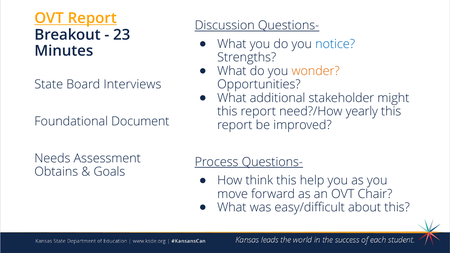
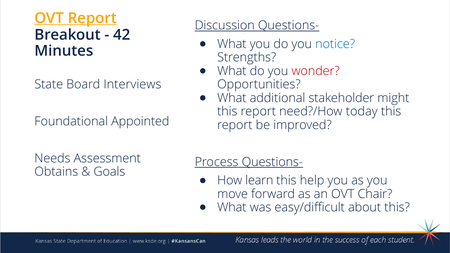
23: 23 -> 42
wonder colour: orange -> red
yearly: yearly -> today
Document: Document -> Appointed
think: think -> learn
